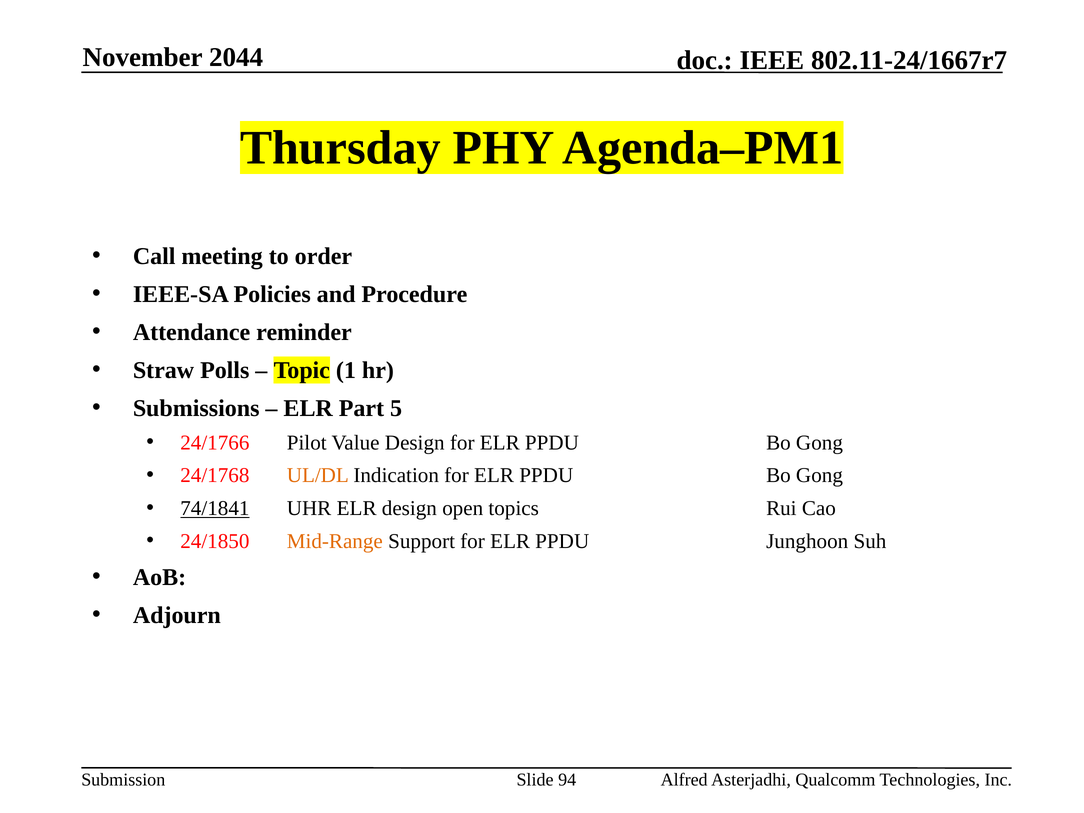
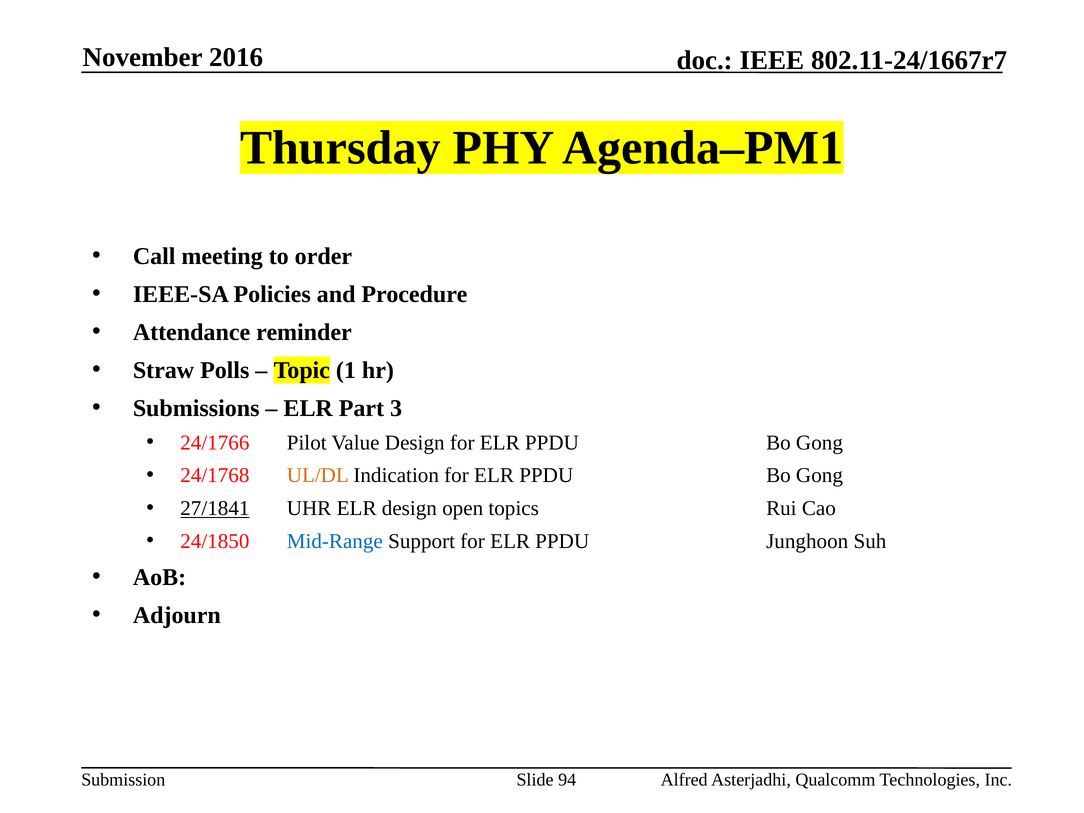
2044: 2044 -> 2016
5: 5 -> 3
74/1841: 74/1841 -> 27/1841
Mid-Range colour: orange -> blue
